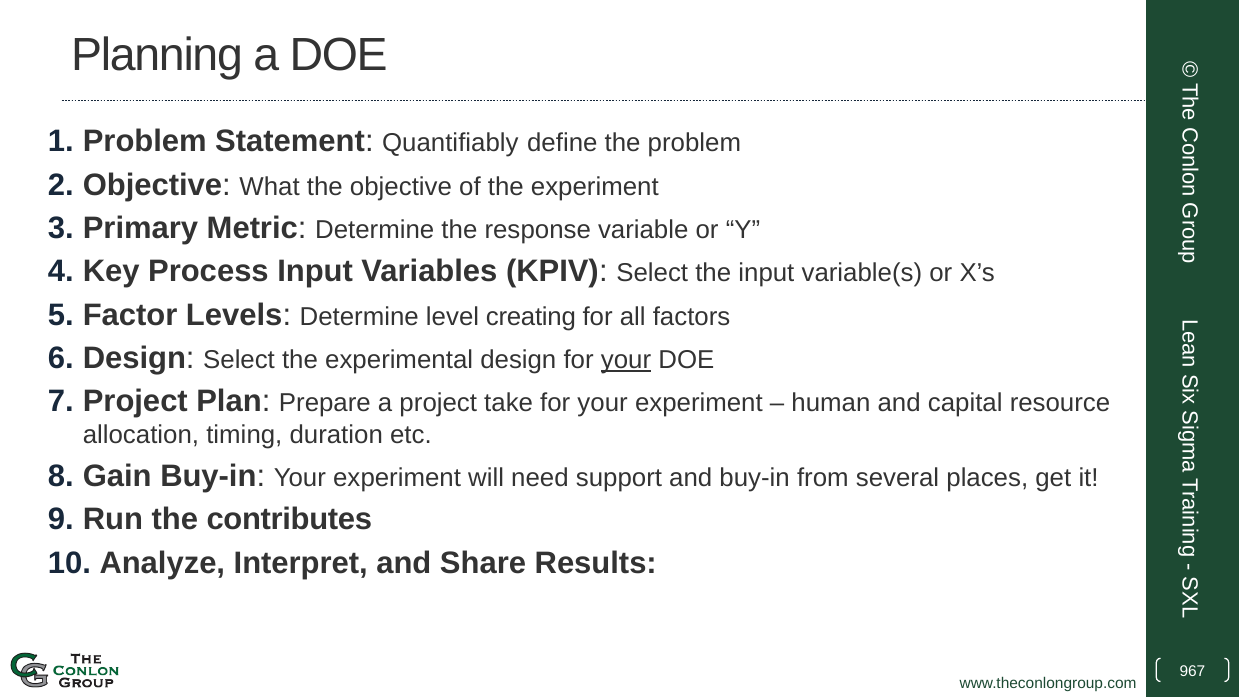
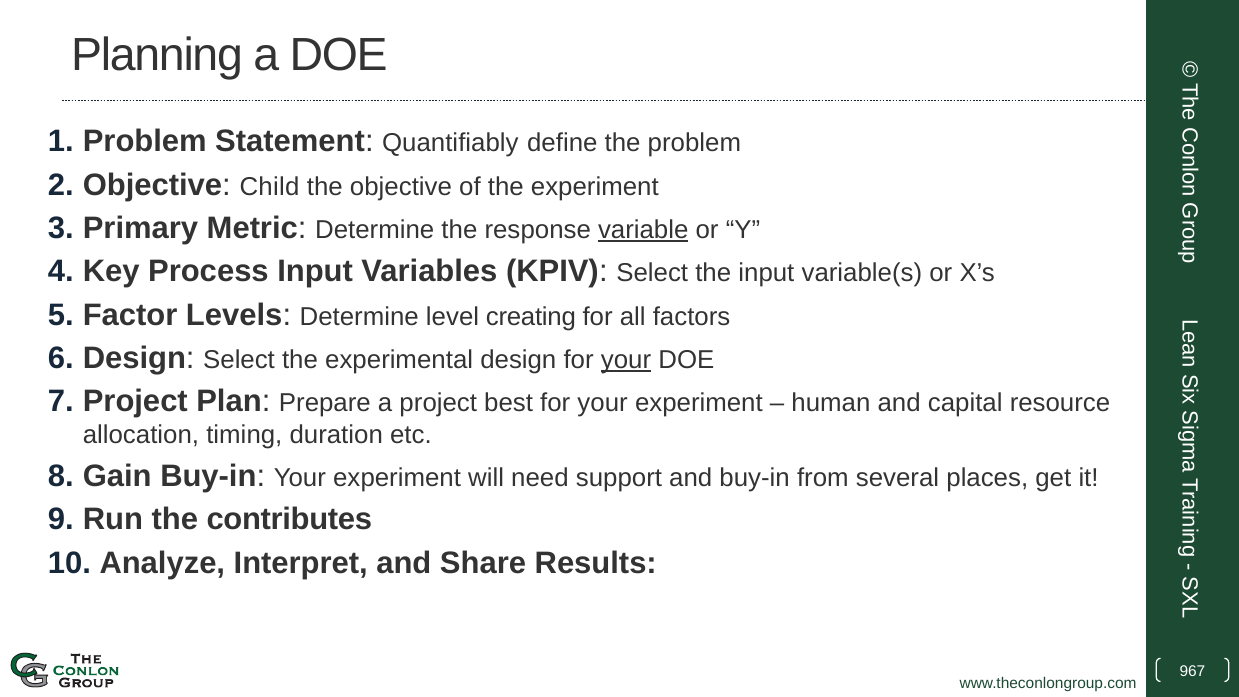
What: What -> Child
variable underline: none -> present
take: take -> best
